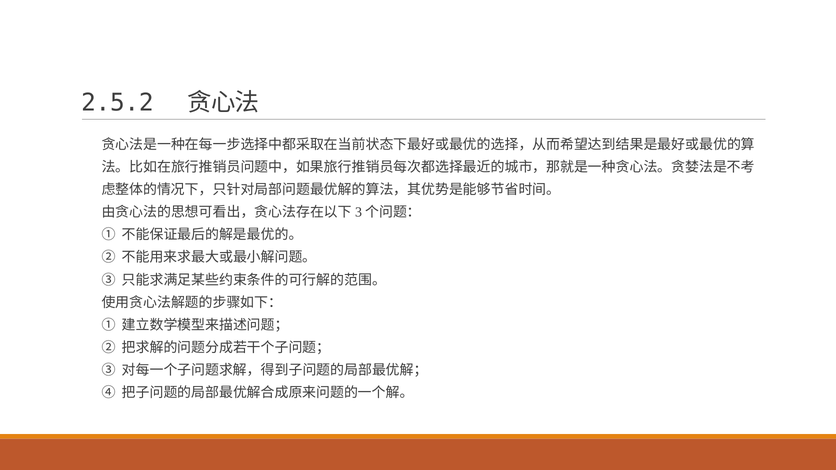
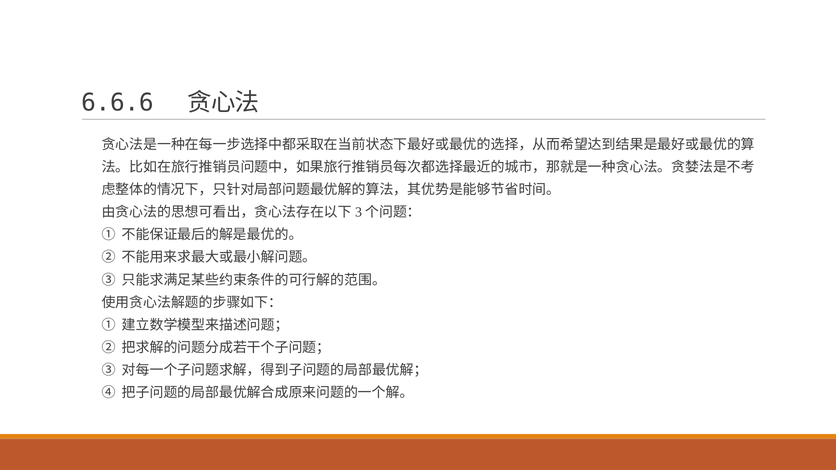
2.5.2: 2.5.2 -> 6.6.6
